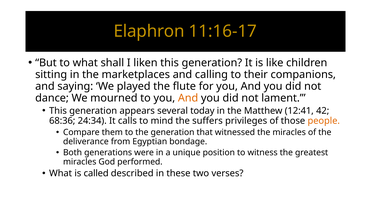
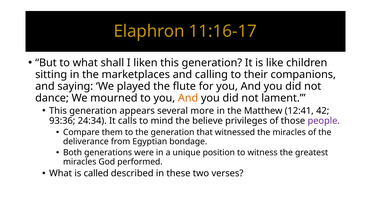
today: today -> more
68:36: 68:36 -> 93:36
suffers: suffers -> believe
people colour: orange -> purple
